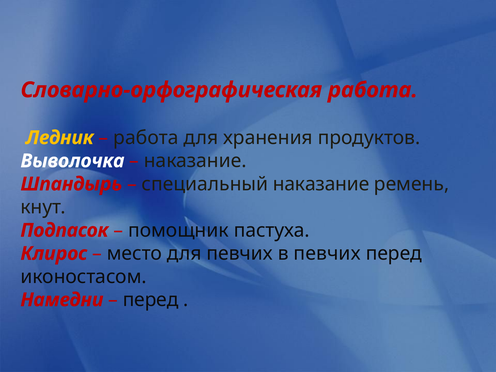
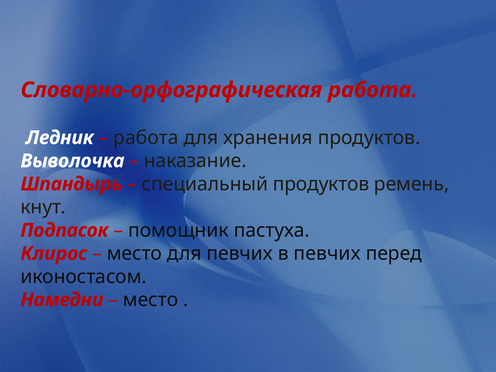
Ледник colour: yellow -> white
специальный наказание: наказание -> продуктов
перед at (151, 300): перед -> место
